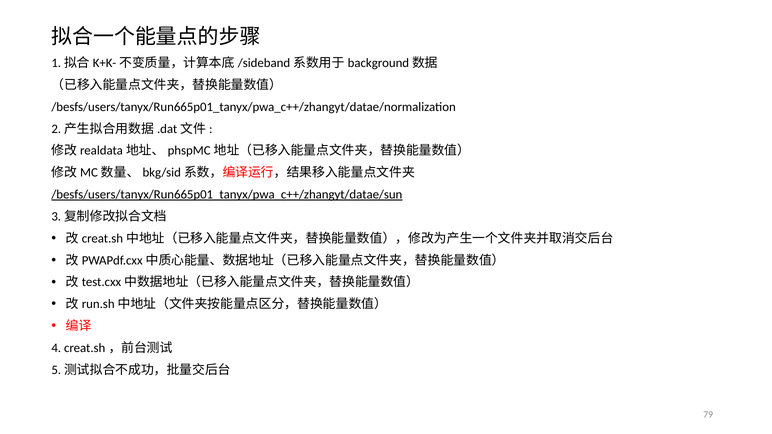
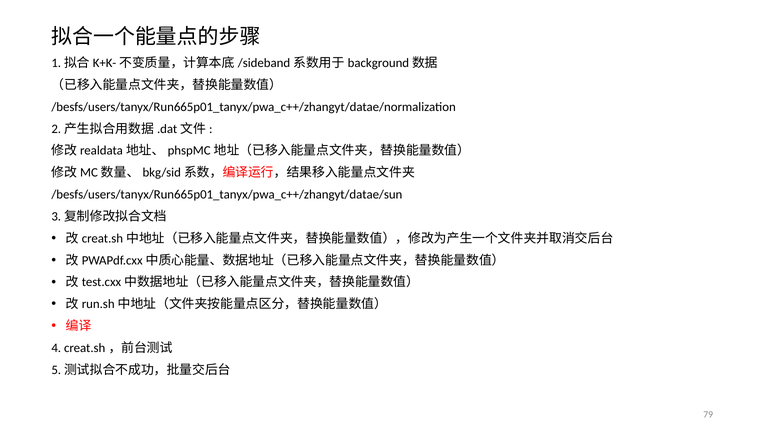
/besfs/users/tanyx/Run665p01_tanyx/pwa_c++/zhangyt/datae/sun underline: present -> none
